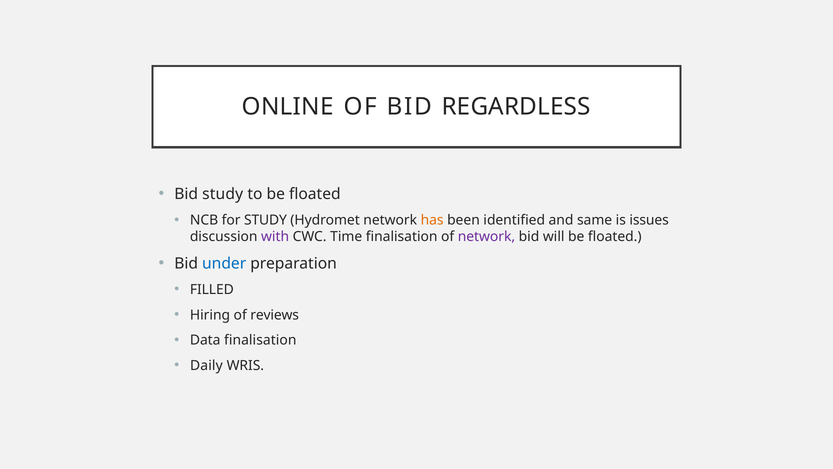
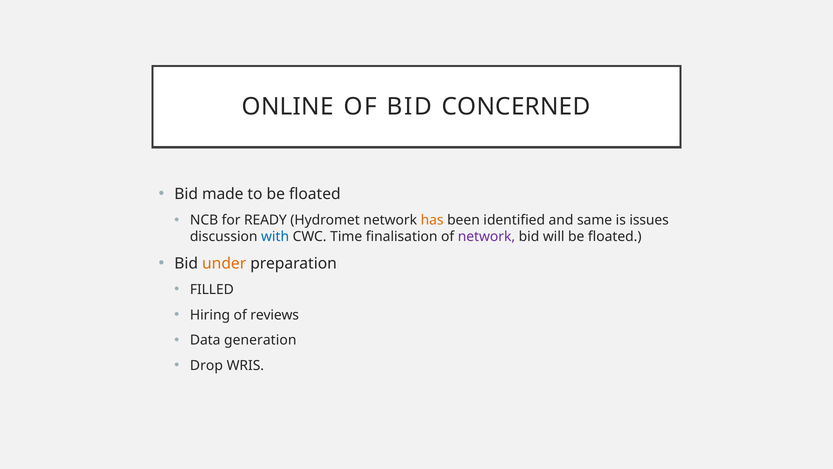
REGARDLESS: REGARDLESS -> CONCERNED
Bid study: study -> made
for STUDY: STUDY -> READY
with colour: purple -> blue
under colour: blue -> orange
Data finalisation: finalisation -> generation
Daily: Daily -> Drop
